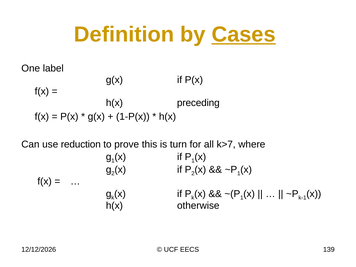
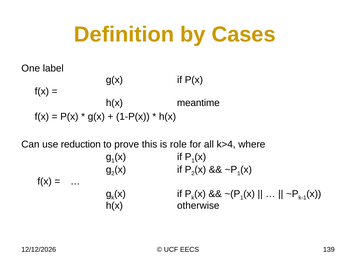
Cases underline: present -> none
preceding: preceding -> meantime
turn: turn -> role
k>7: k>7 -> k>4
